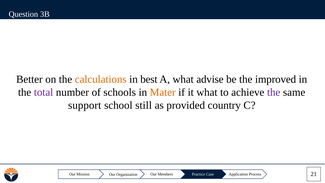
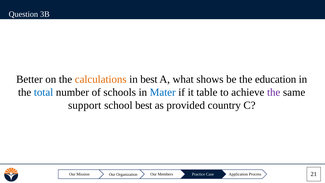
advise: advise -> shows
improved: improved -> education
total colour: purple -> blue
Mater colour: orange -> blue
it what: what -> table
school still: still -> best
